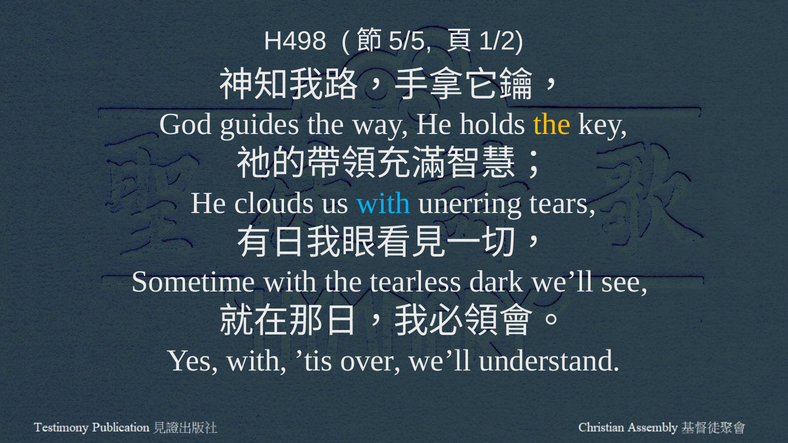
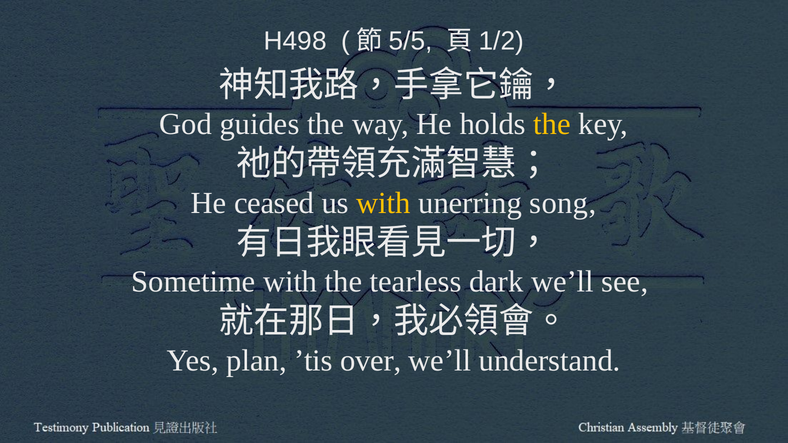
clouds: clouds -> ceased
with at (384, 203) colour: light blue -> yellow
tears: tears -> song
Yes with: with -> plan
